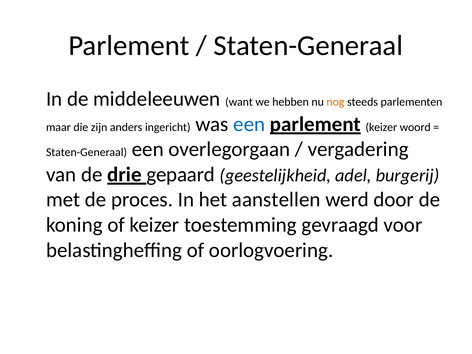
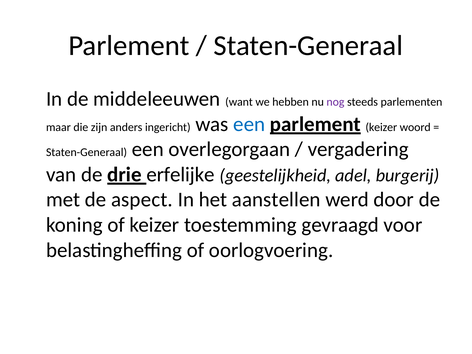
nog colour: orange -> purple
gepaard: gepaard -> erfelijke
proces: proces -> aspect
